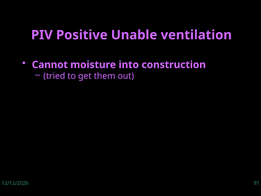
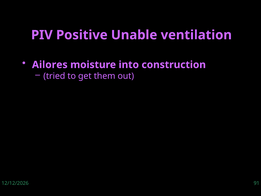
Cannot: Cannot -> Ailores
